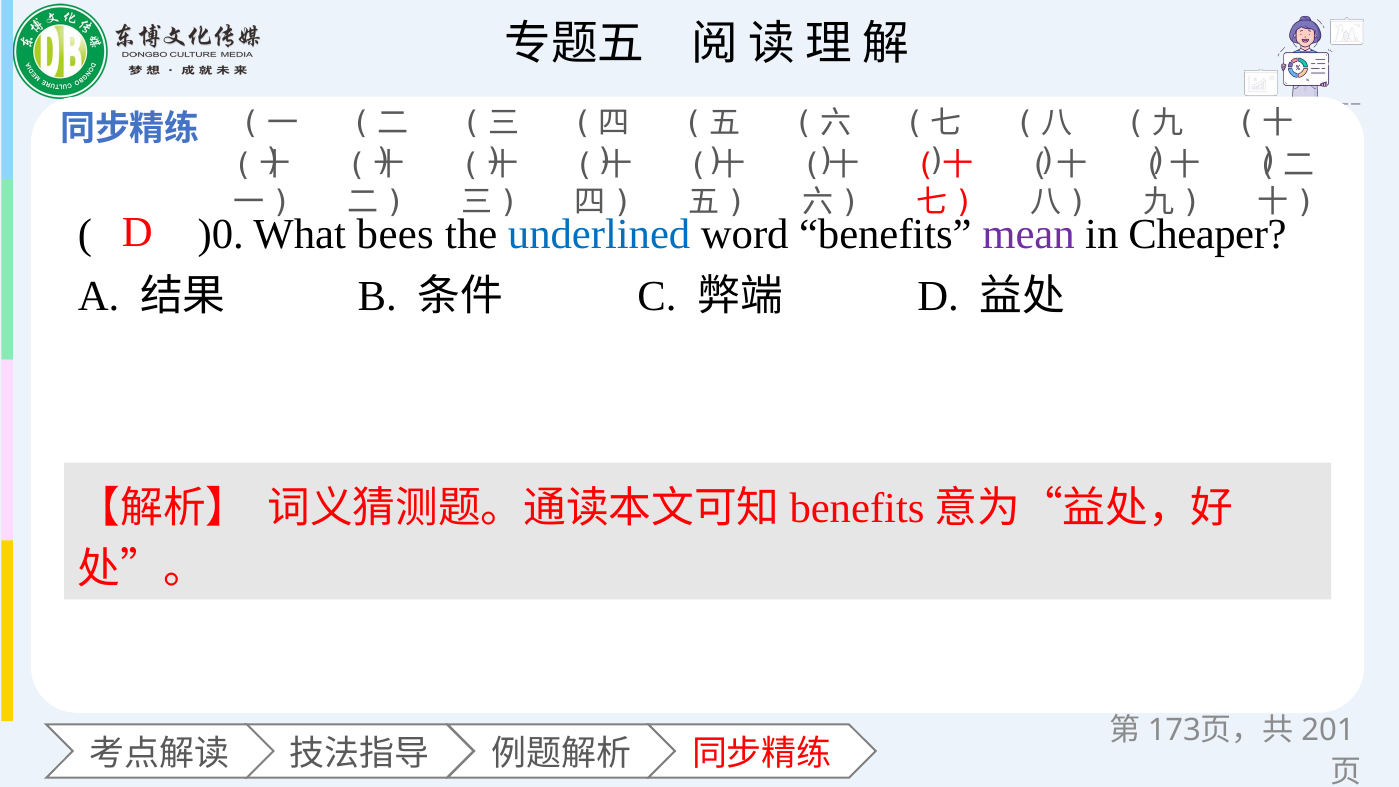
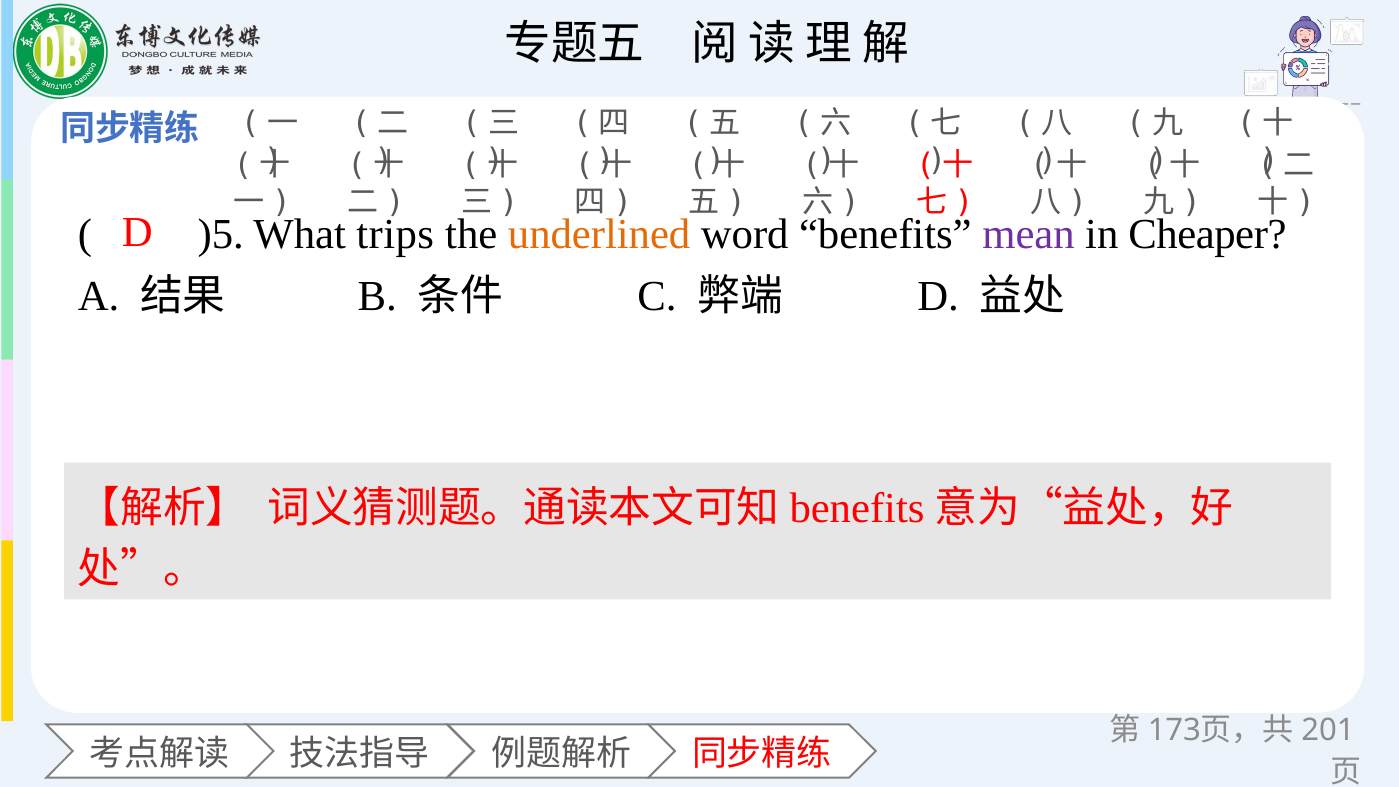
)0: )0 -> )5
bees: bees -> trips
underlined colour: blue -> orange
